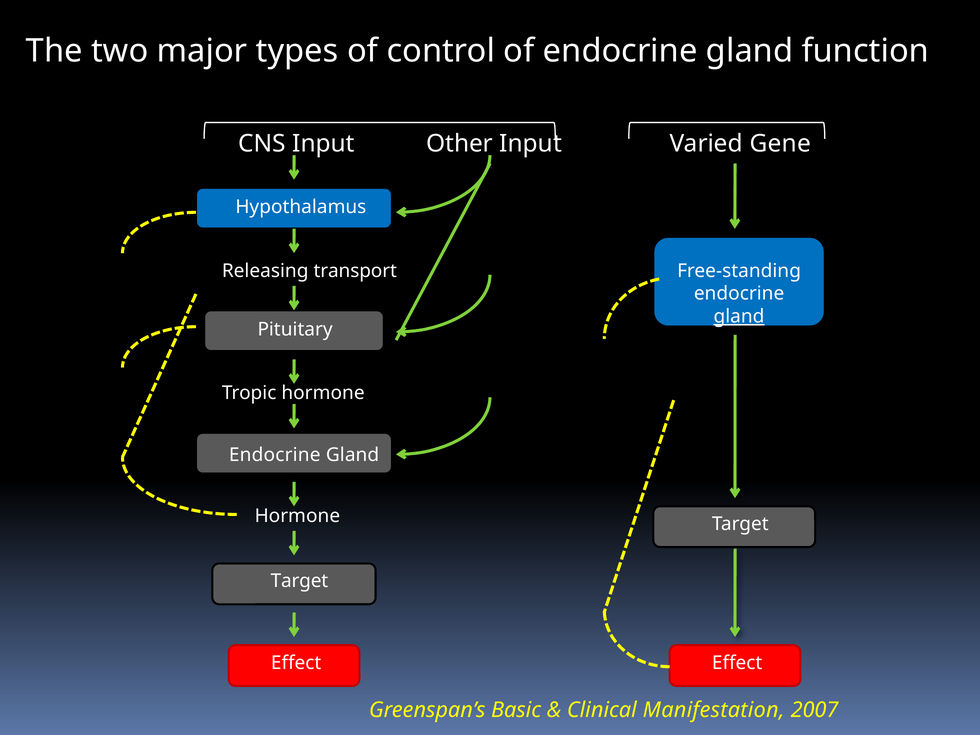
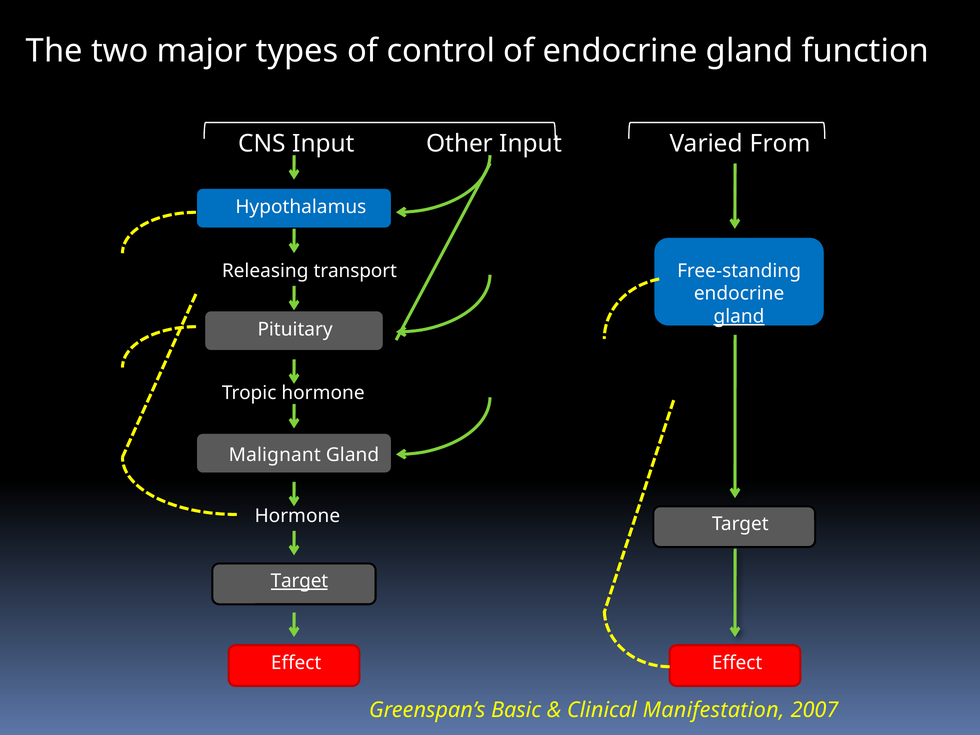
Gene: Gene -> From
Endocrine at (275, 455): Endocrine -> Malignant
Target at (299, 581) underline: none -> present
